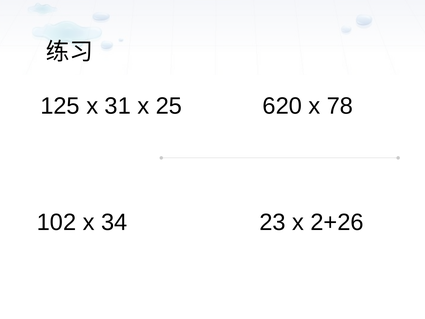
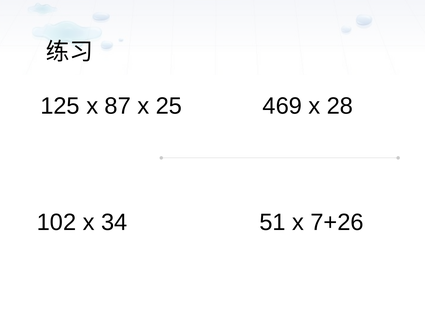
31: 31 -> 87
620: 620 -> 469
78: 78 -> 28
23: 23 -> 51
2+26: 2+26 -> 7+26
